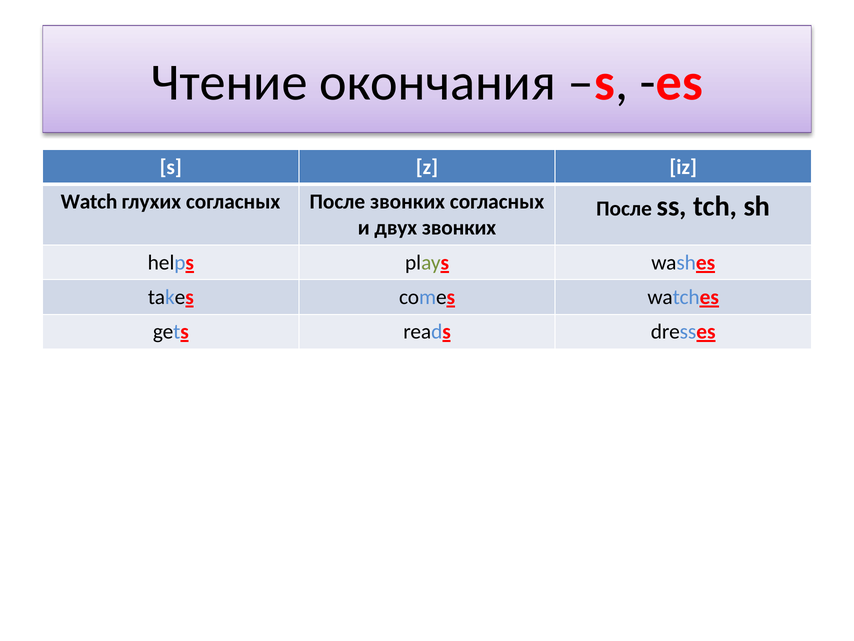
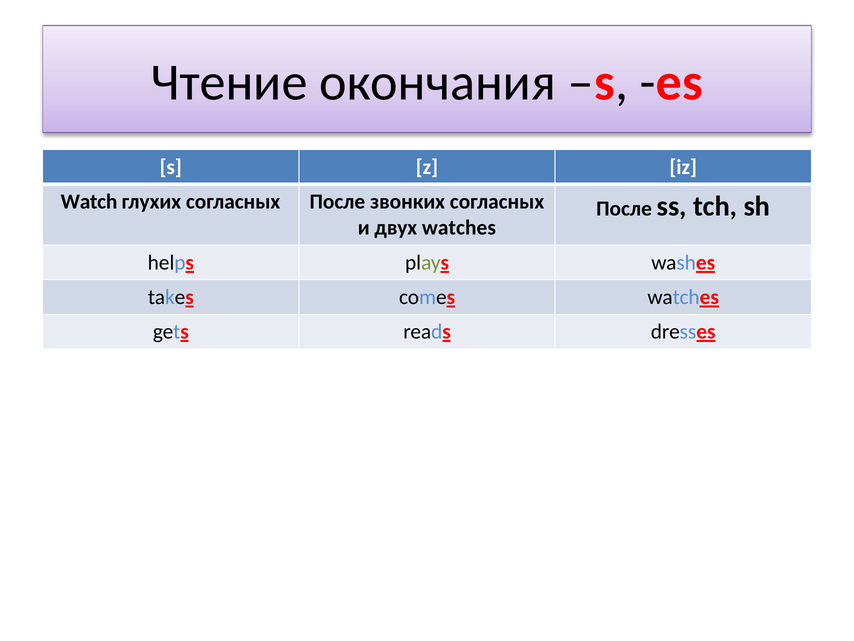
двух звонких: звонких -> watches
